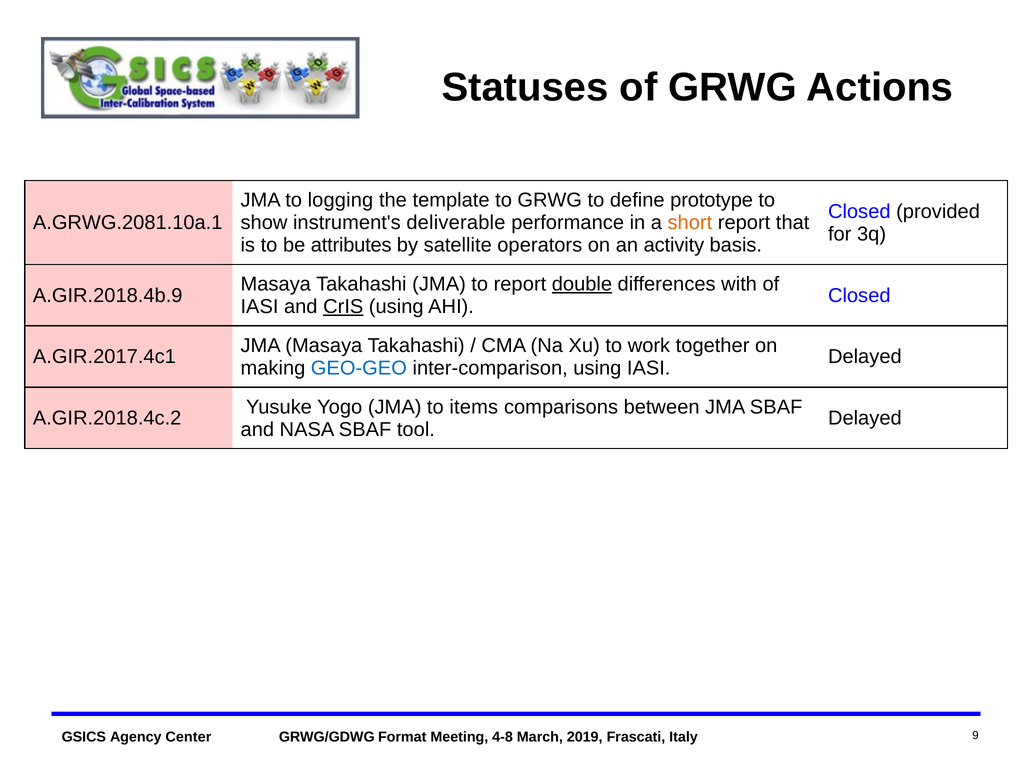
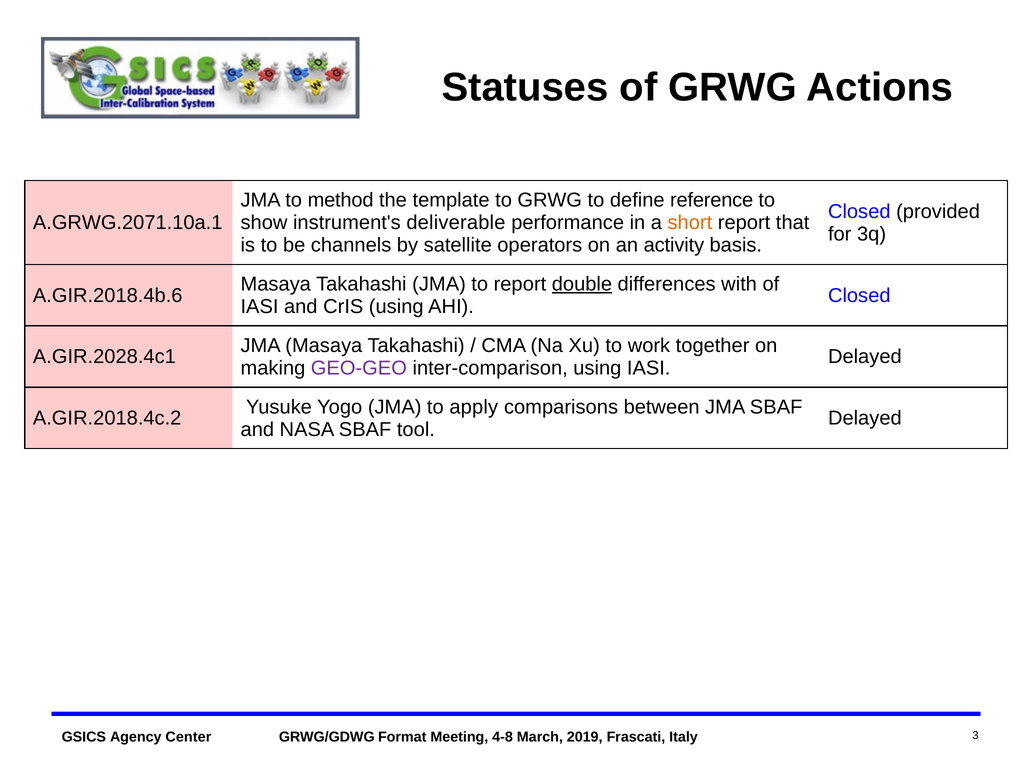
logging: logging -> method
prototype: prototype -> reference
A.GRWG.2081.10a.1: A.GRWG.2081.10a.1 -> A.GRWG.2071.10a.1
attributes: attributes -> channels
A.GIR.2018.4b.9: A.GIR.2018.4b.9 -> A.GIR.2018.4b.6
CrIS underline: present -> none
A.GIR.2017.4c1: A.GIR.2017.4c1 -> A.GIR.2028.4c1
GEO-GEO colour: blue -> purple
items: items -> apply
9: 9 -> 3
